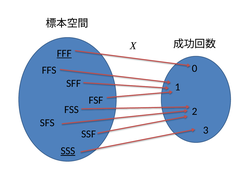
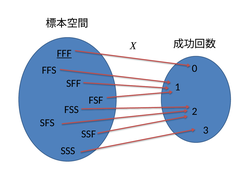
SSS underline: present -> none
